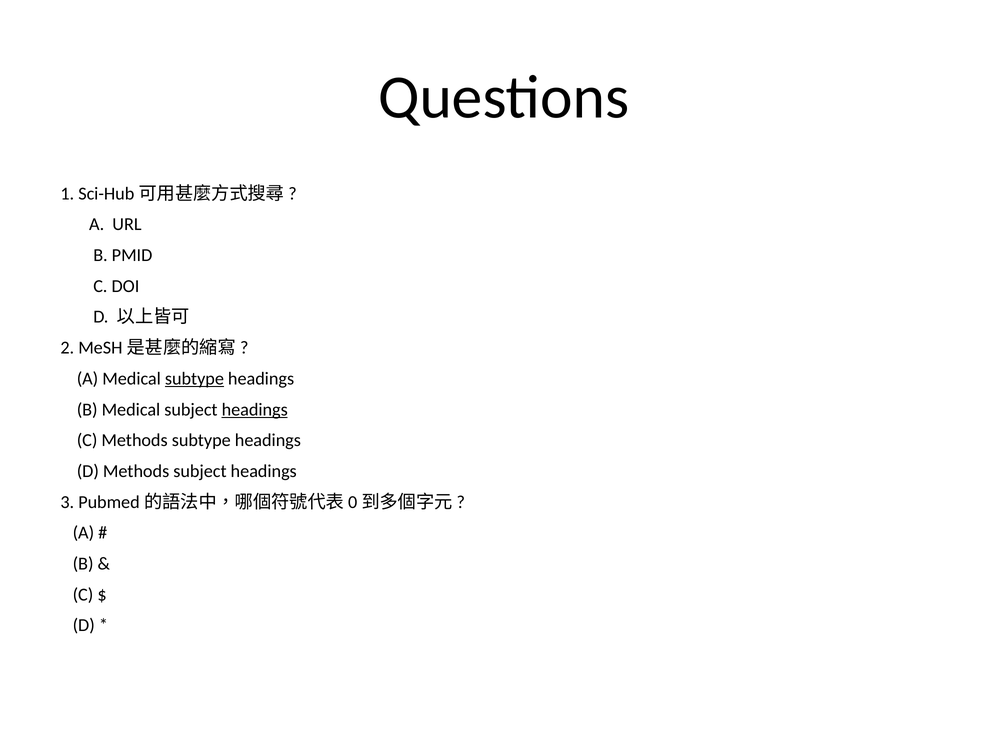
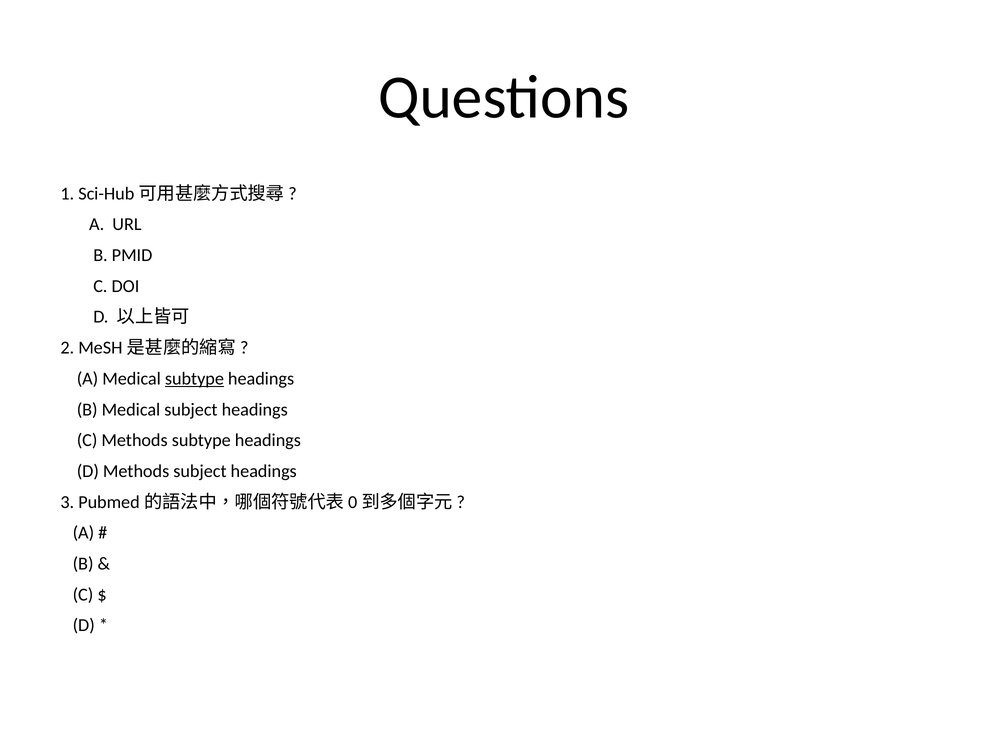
headings at (255, 409) underline: present -> none
